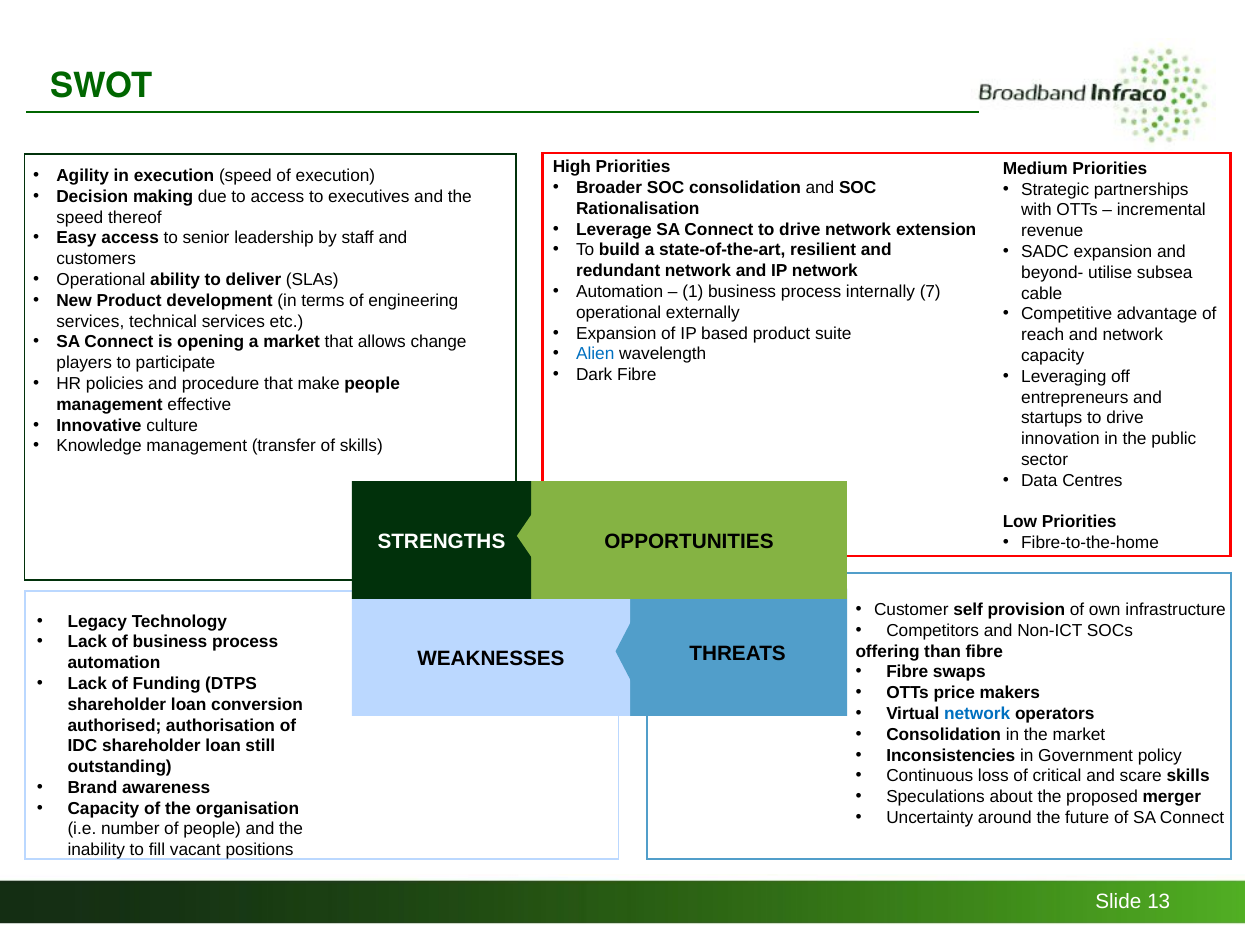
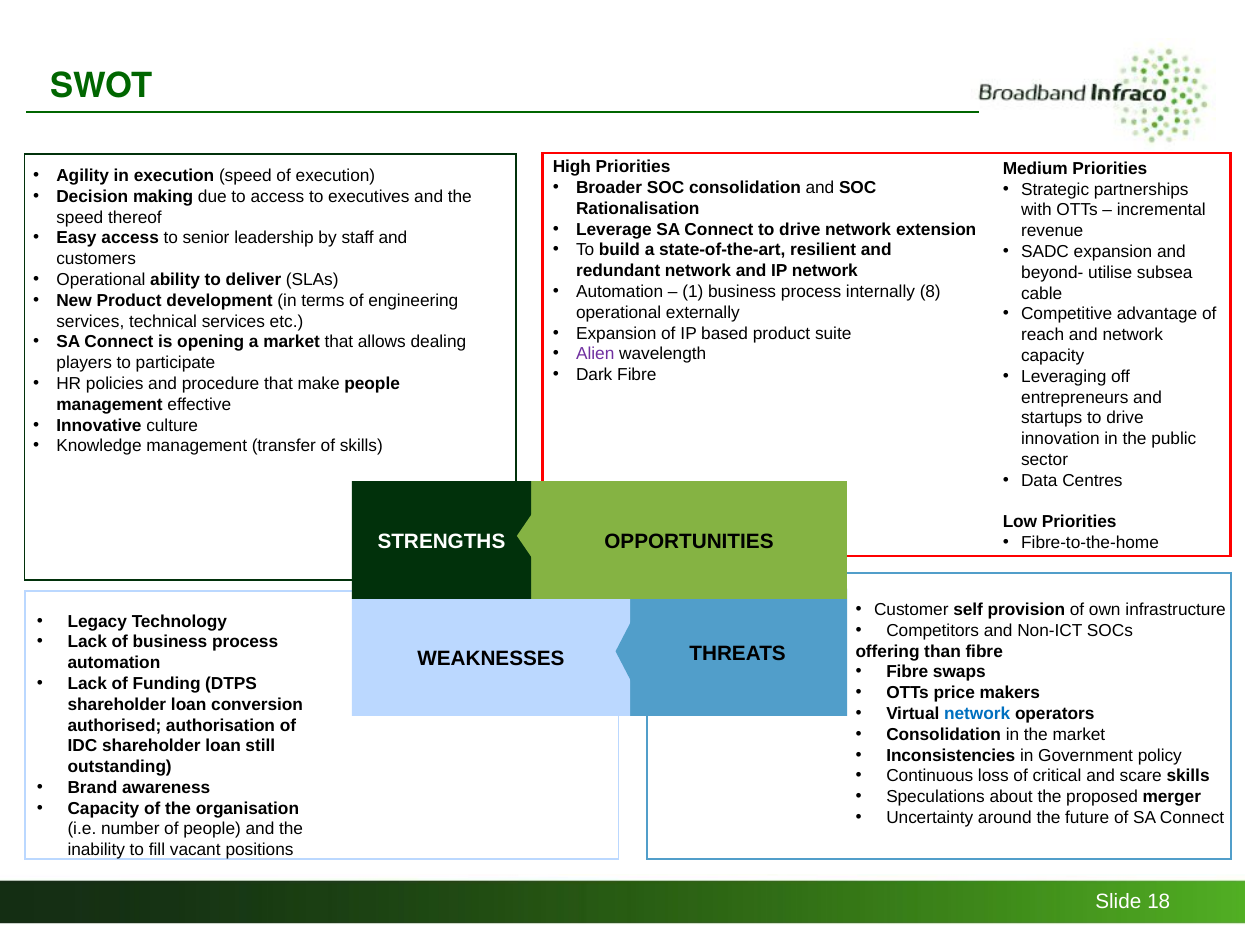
7: 7 -> 8
change: change -> dealing
Alien colour: blue -> purple
13: 13 -> 18
